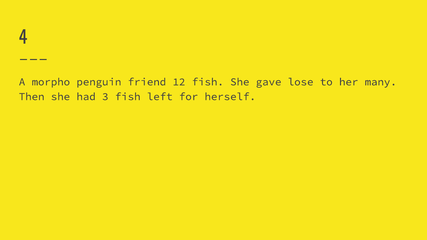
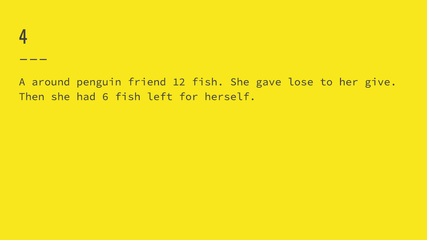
morpho: morpho -> around
many: many -> give
3: 3 -> 6
